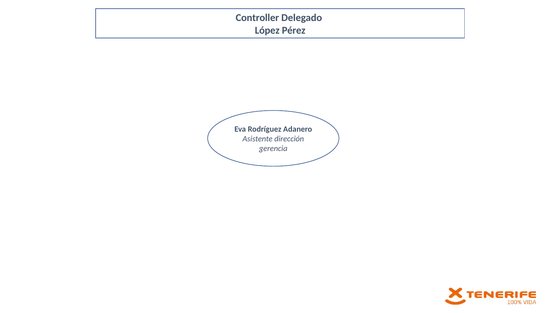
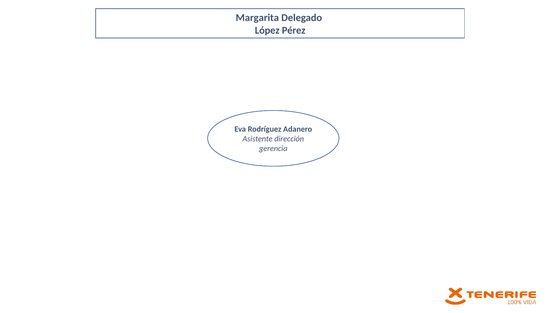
Controller: Controller -> Margarita
